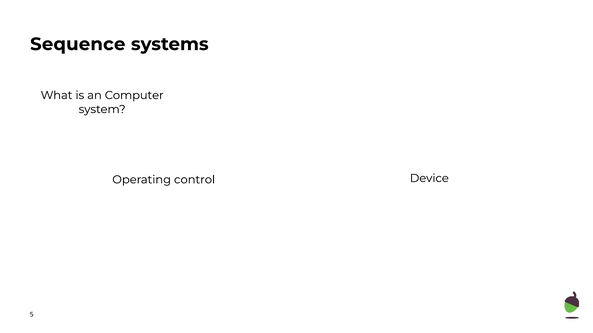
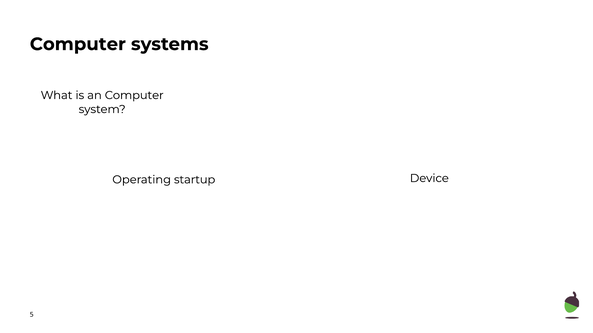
Sequence at (78, 44): Sequence -> Computer
control: control -> startup
